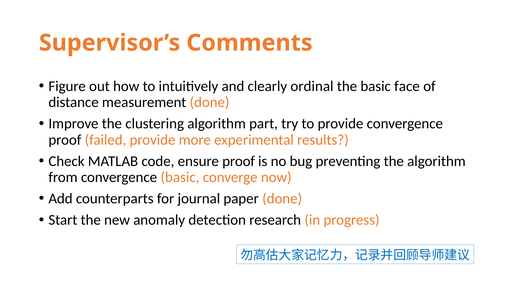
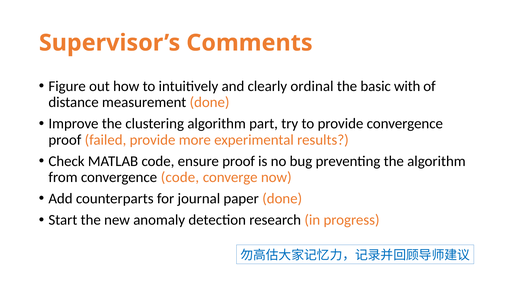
face: face -> with
convergence basic: basic -> code
